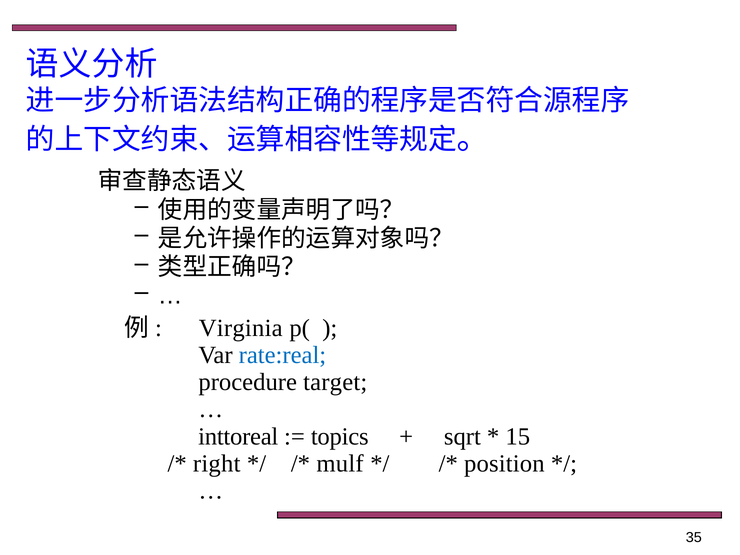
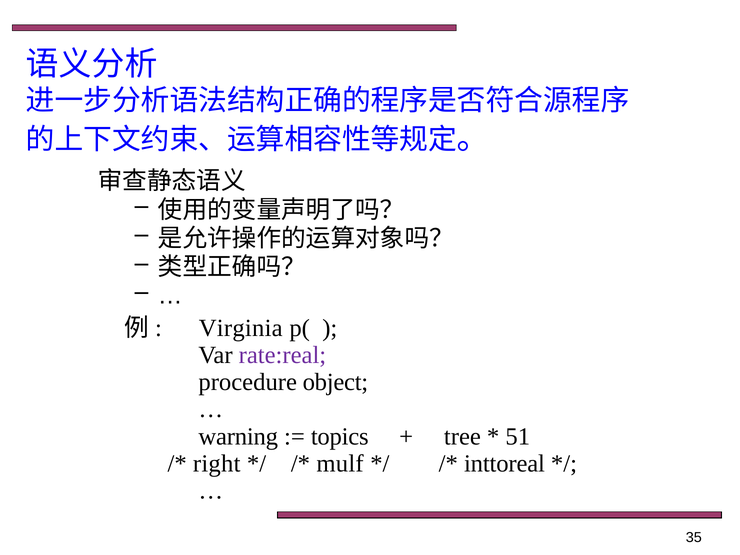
rate:real colour: blue -> purple
target: target -> object
inttoreal: inttoreal -> warning
sqrt: sqrt -> tree
15: 15 -> 51
position: position -> inttoreal
